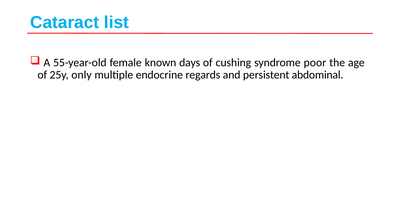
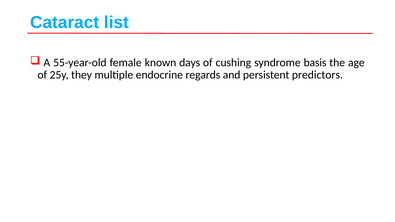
poor: poor -> basis
only: only -> they
abdominal: abdominal -> predictors
